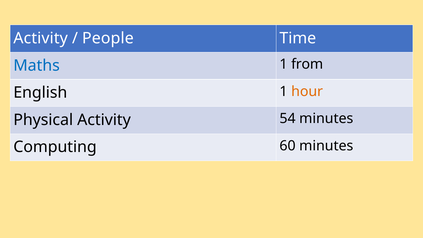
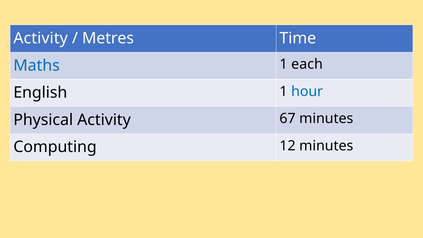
People: People -> Metres
from: from -> each
hour colour: orange -> blue
54: 54 -> 67
60: 60 -> 12
